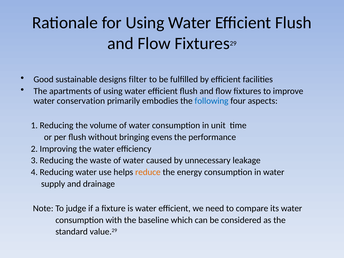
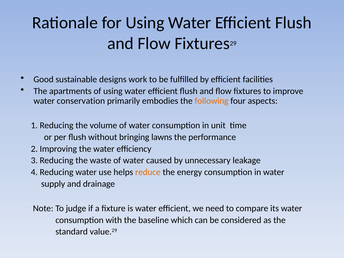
filter: filter -> work
following colour: blue -> orange
evens: evens -> lawns
